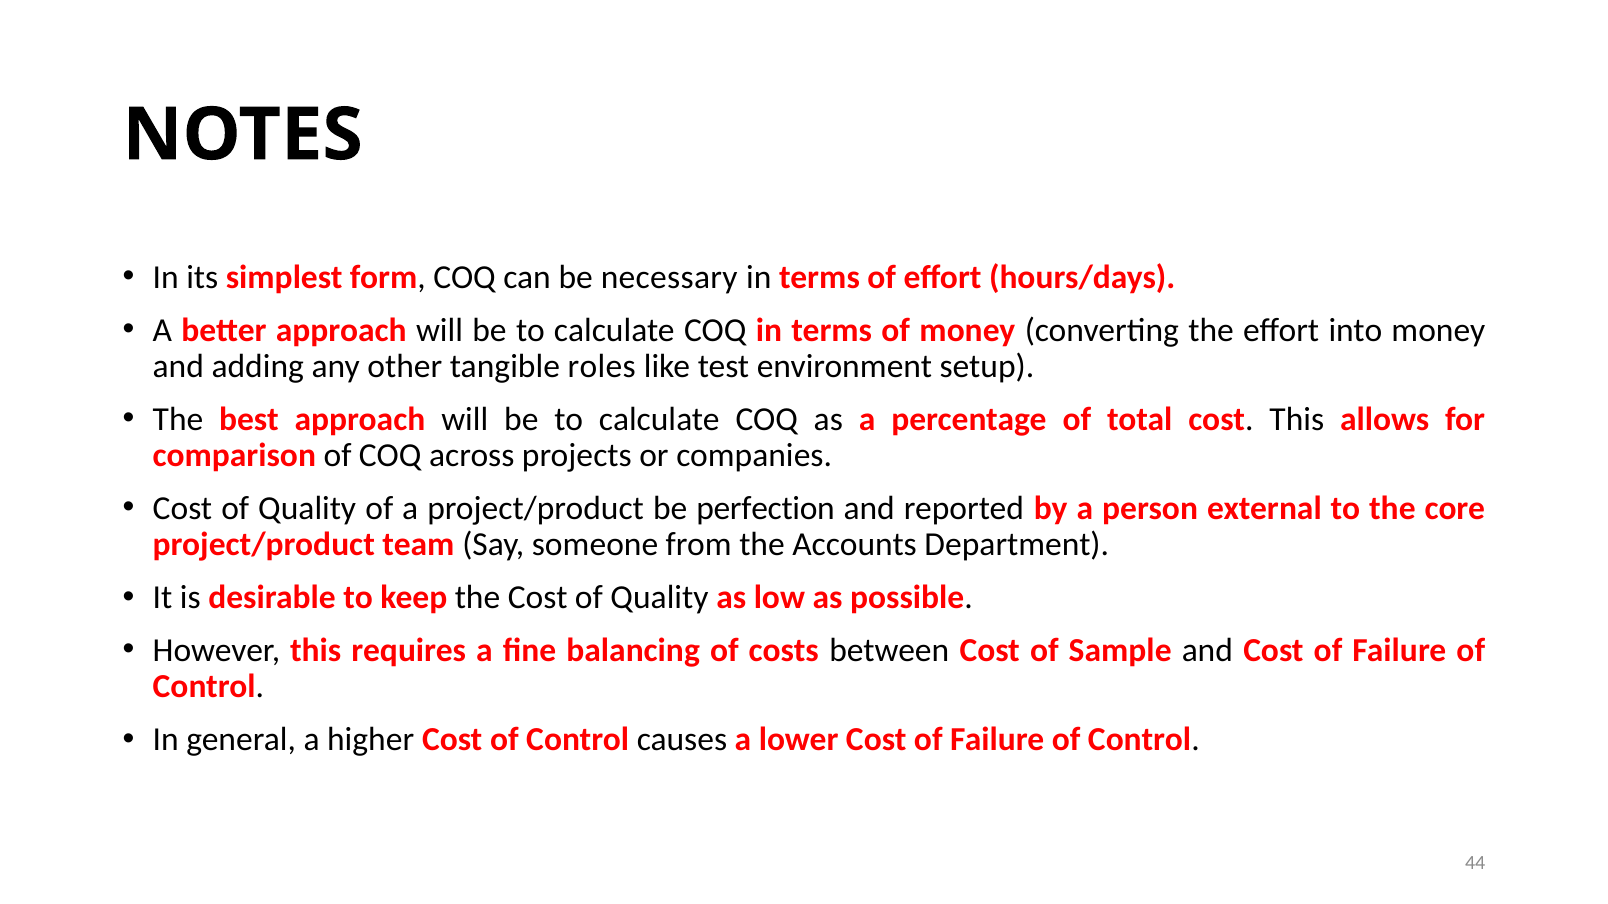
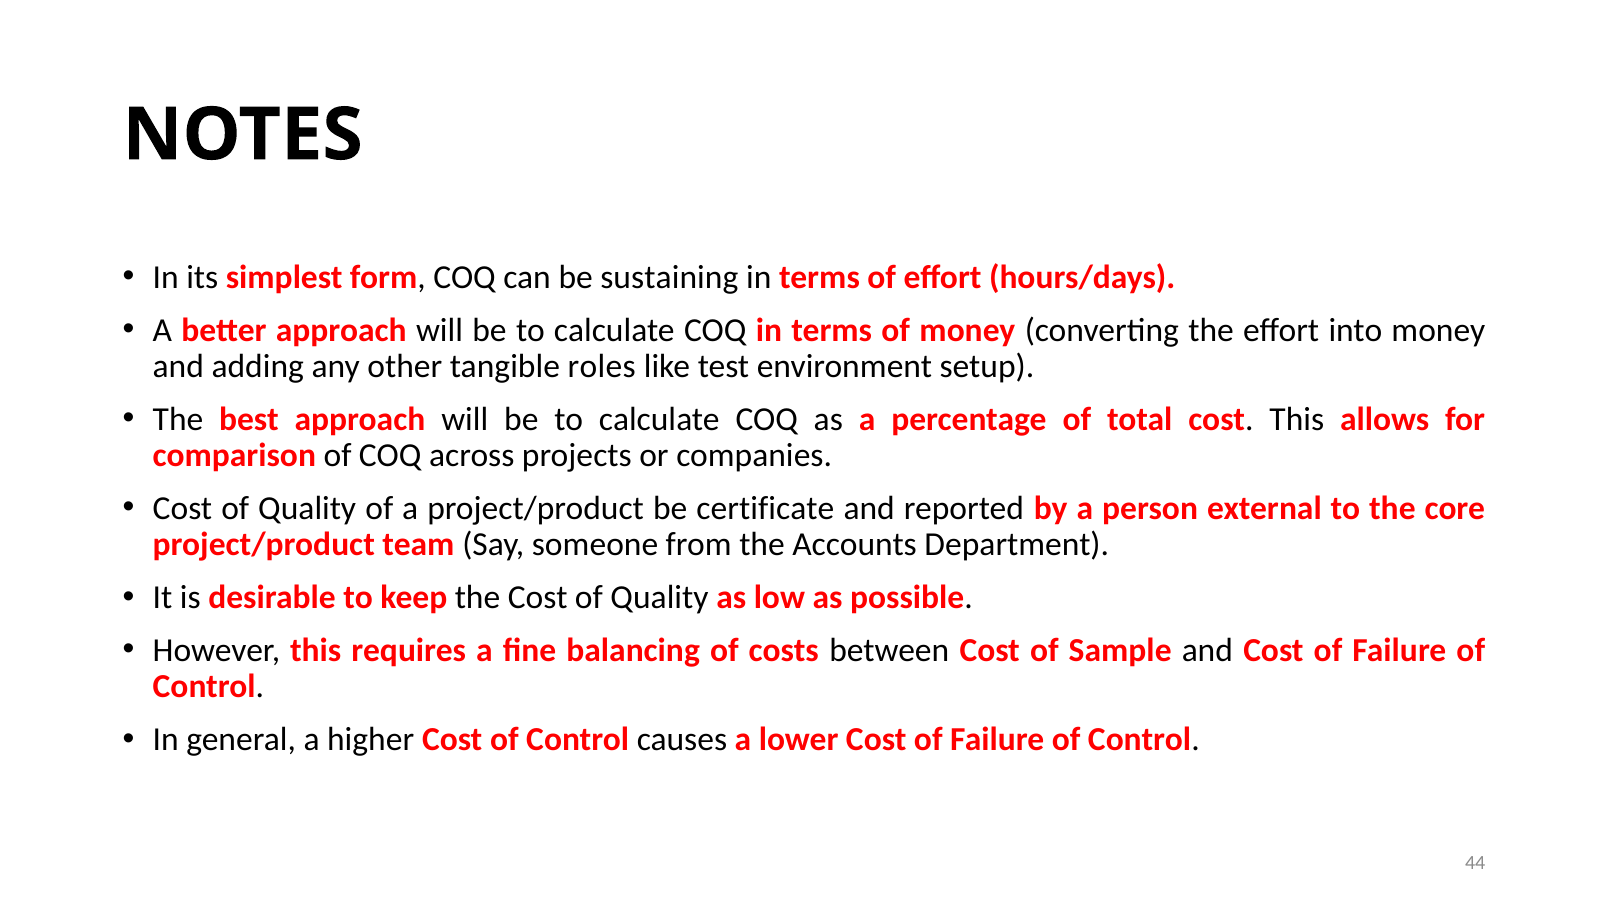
necessary: necessary -> sustaining
perfection: perfection -> certificate
